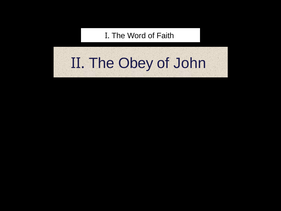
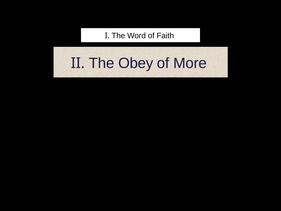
John: John -> More
